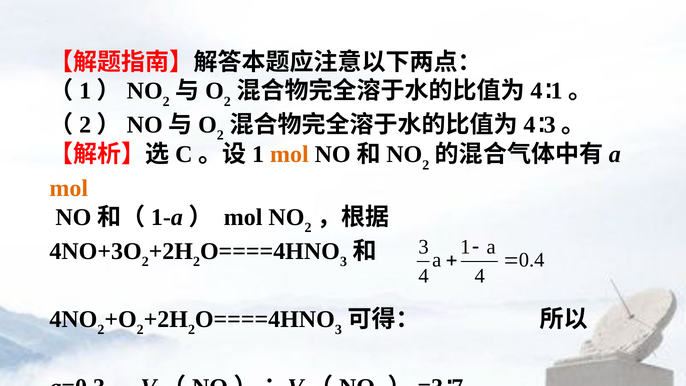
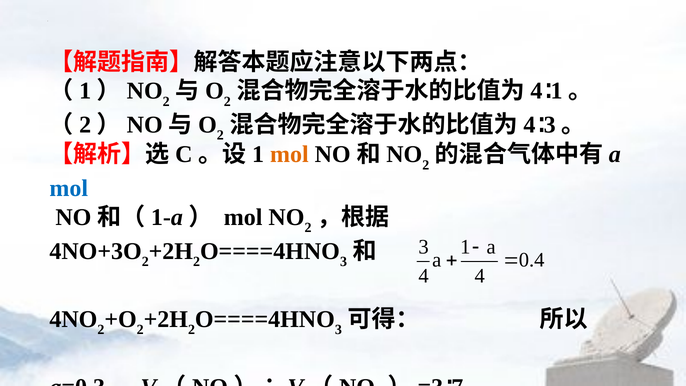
mol at (69, 188) colour: orange -> blue
